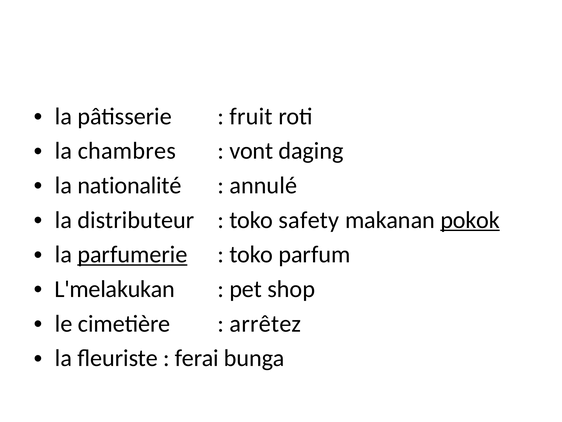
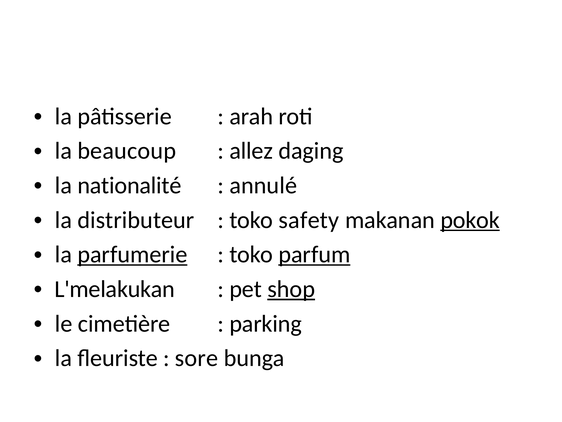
fruit: fruit -> arah
chambres: chambres -> beaucoup
vont: vont -> allez
parfum underline: none -> present
shop underline: none -> present
arrêtez: arrêtez -> parking
ferai: ferai -> sore
